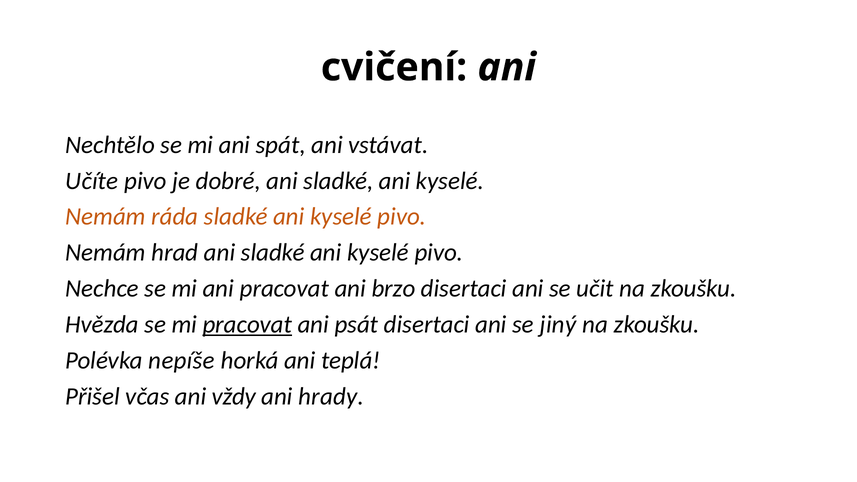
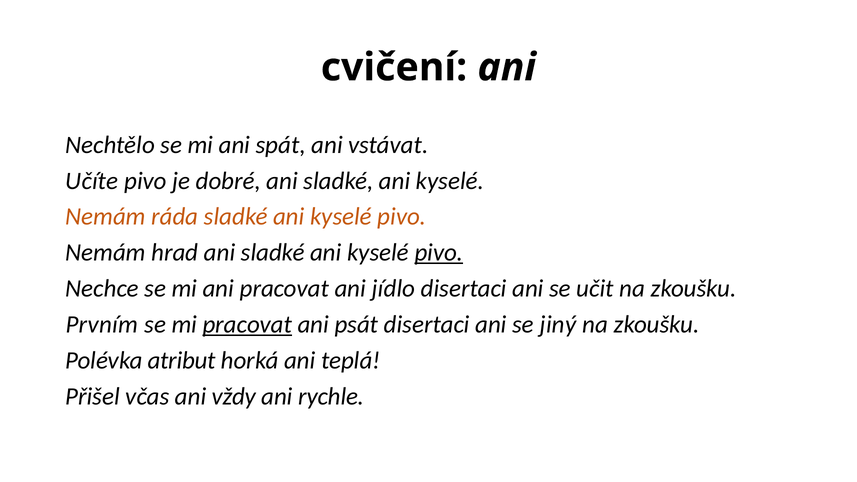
pivo at (439, 253) underline: none -> present
brzo: brzo -> jídlo
Hvězda: Hvězda -> Prvním
nepíše: nepíše -> atribut
hrady: hrady -> rychle
